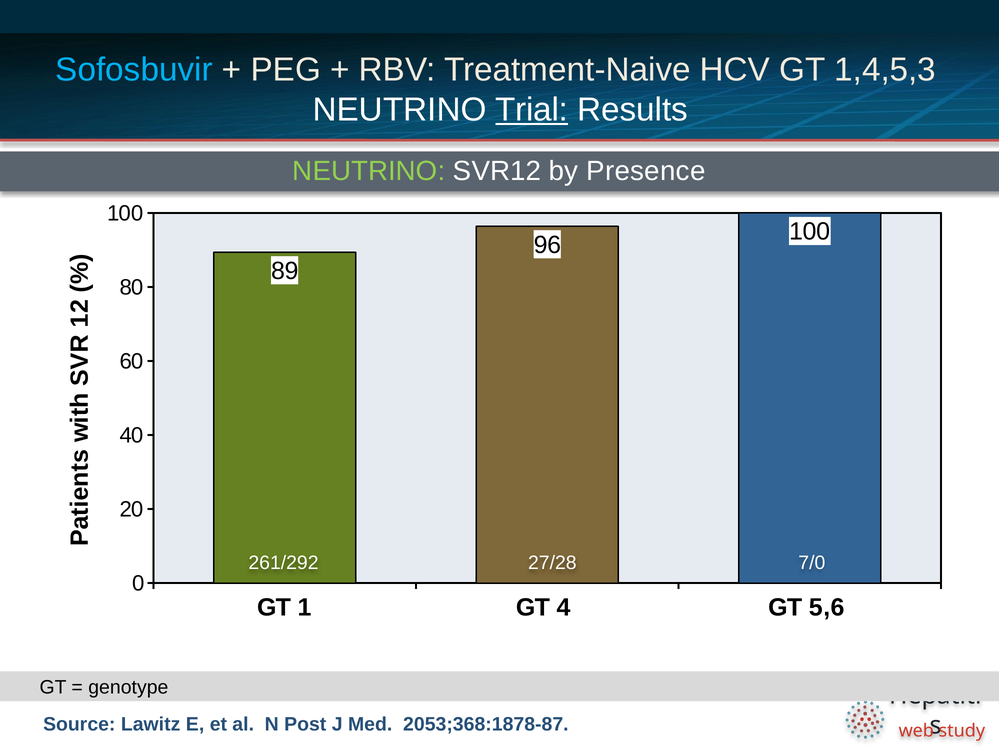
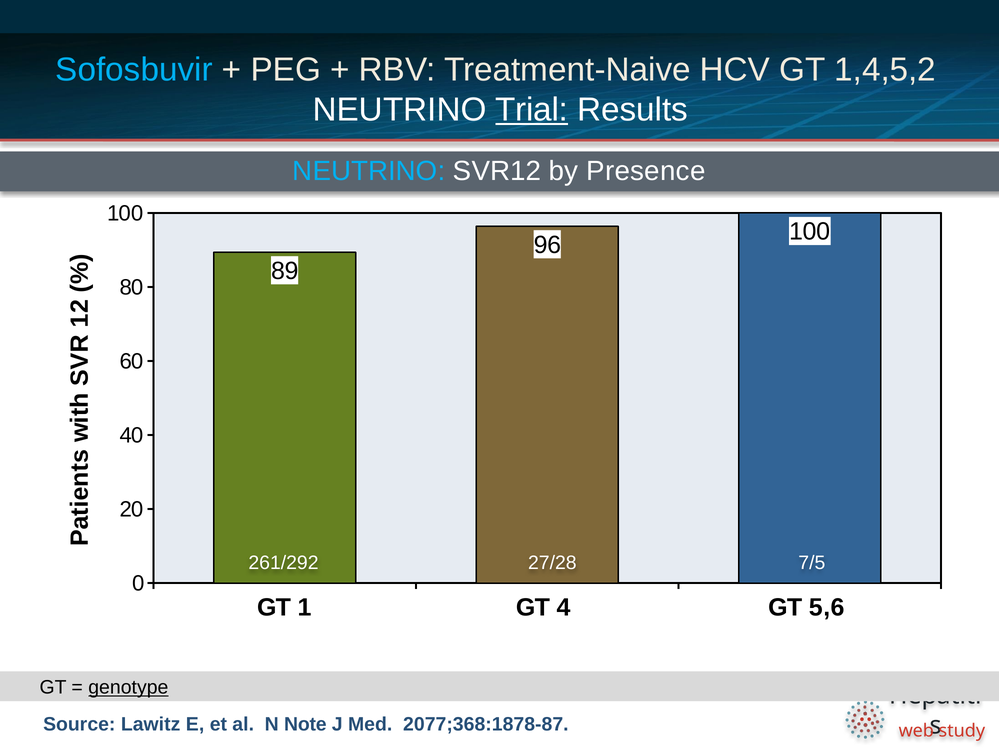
1,4,5,3: 1,4,5,3 -> 1,4,5,2
NEUTRINO at (369, 171) colour: light green -> light blue
7/0: 7/0 -> 7/5
genotype underline: none -> present
Post: Post -> Note
2053;368:1878-87: 2053;368:1878-87 -> 2077;368:1878-87
